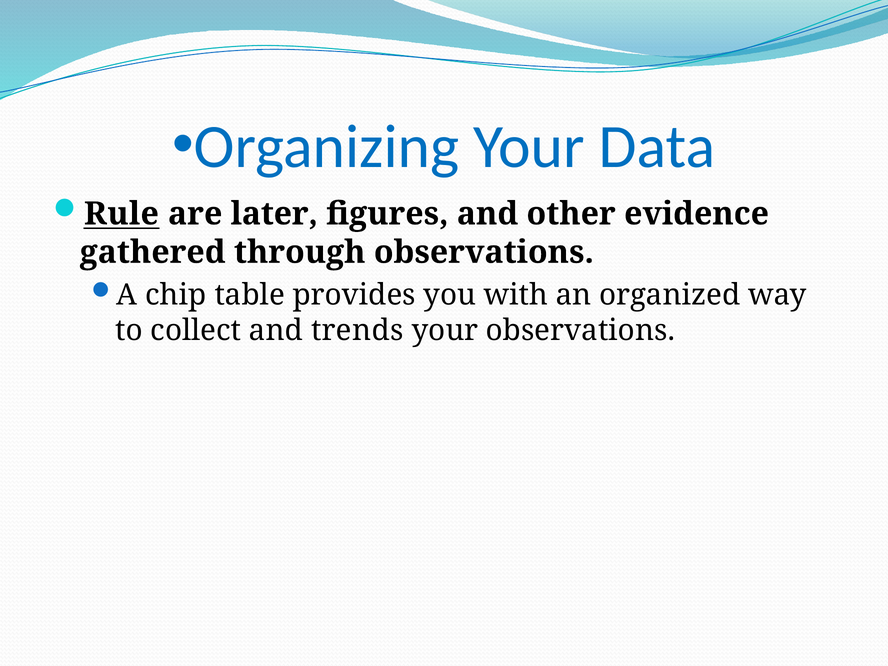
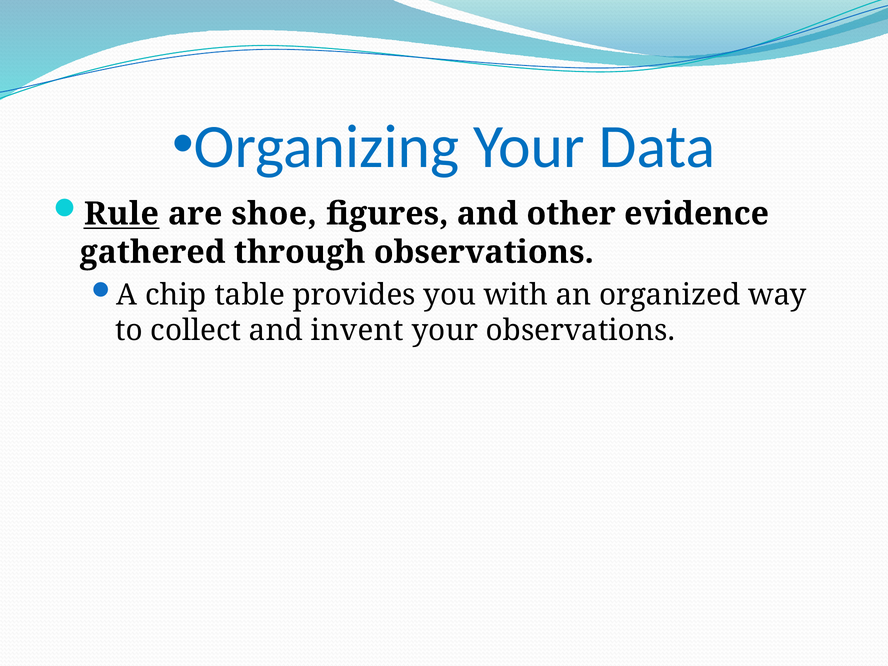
later: later -> shoe
trends: trends -> invent
